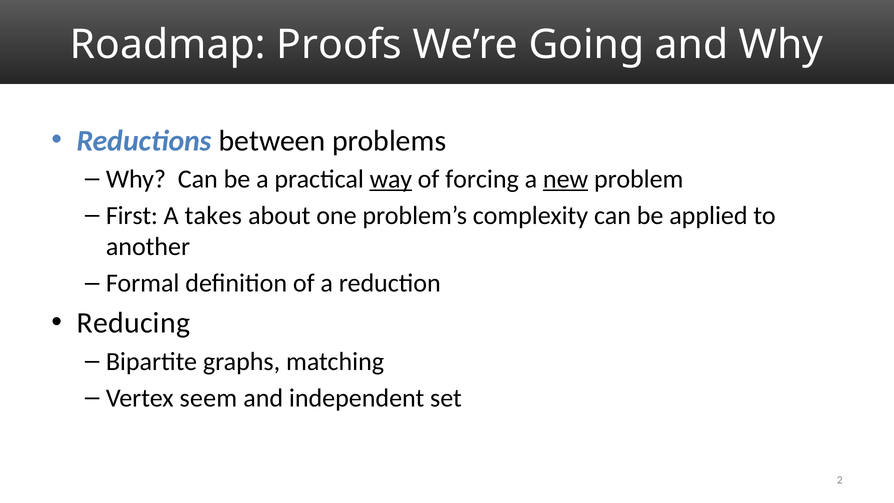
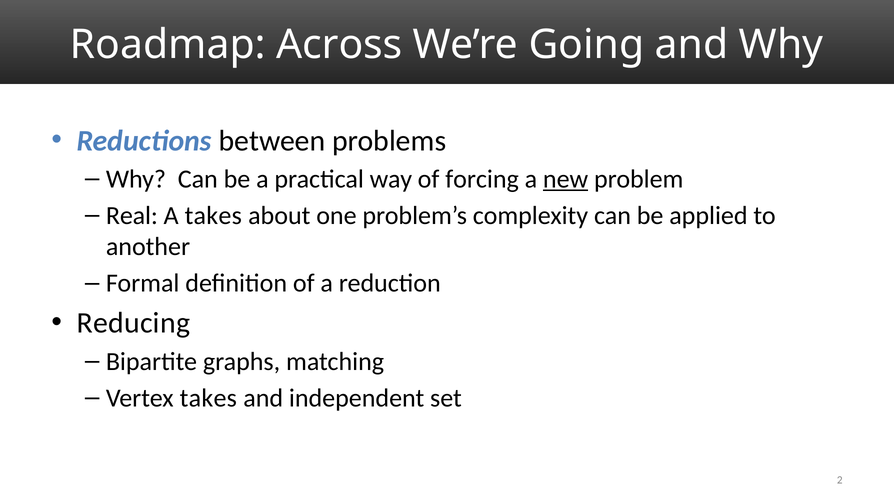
Proofs: Proofs -> Across
way underline: present -> none
First: First -> Real
Vertex seem: seem -> takes
